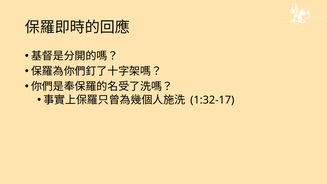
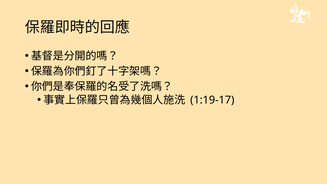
1:32-17: 1:32-17 -> 1:19-17
